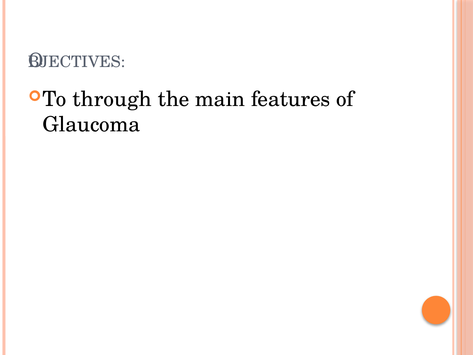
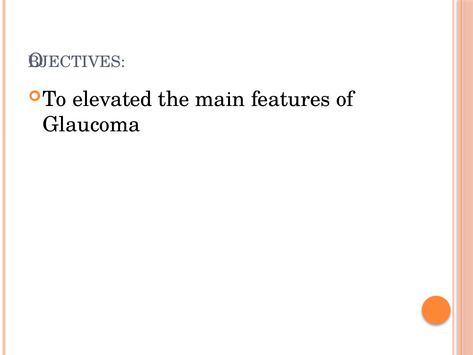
through: through -> elevated
